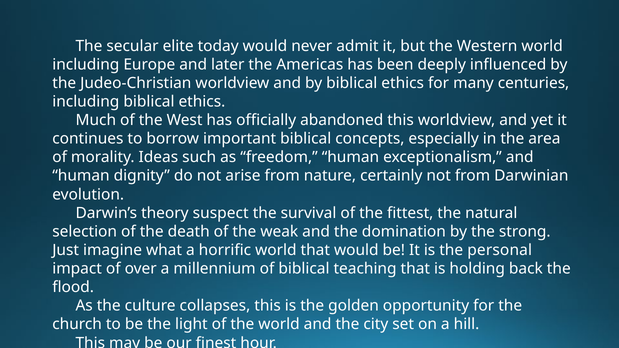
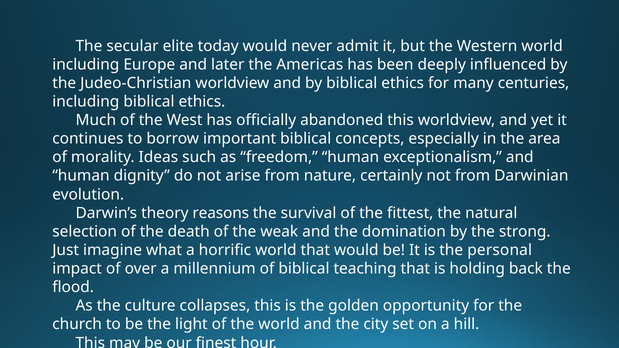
suspect: suspect -> reasons
